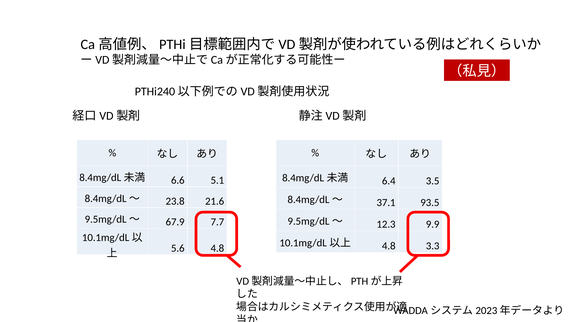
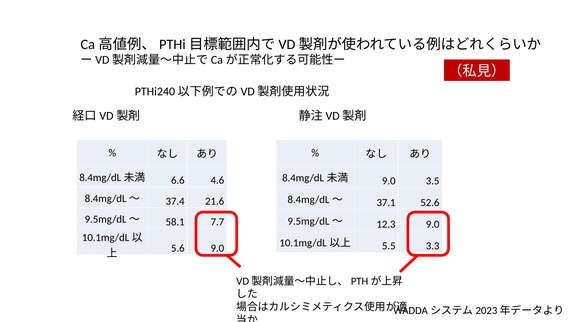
5.1: 5.1 -> 4.6
6.4 at (389, 181): 6.4 -> 9.0
23.8: 23.8 -> 37.4
93.5: 93.5 -> 52.6
67.9: 67.9 -> 58.1
12.3 9.9: 9.9 -> 9.0
4.8 at (389, 246): 4.8 -> 5.5
5.6 4.8: 4.8 -> 9.0
